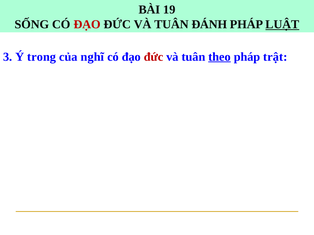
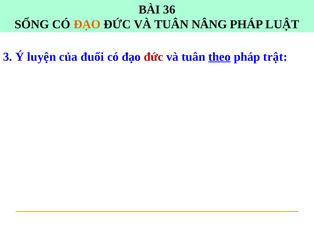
19: 19 -> 36
ĐẠO at (87, 24) colour: red -> orange
ĐÁNH: ĐÁNH -> NÂNG
LUẬT underline: present -> none
trong: trong -> luyện
nghĩ: nghĩ -> đuổi
